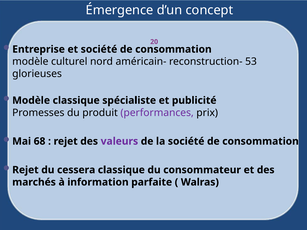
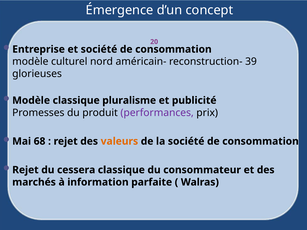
53: 53 -> 39
spécialiste: spécialiste -> pluralisme
valeurs colour: purple -> orange
